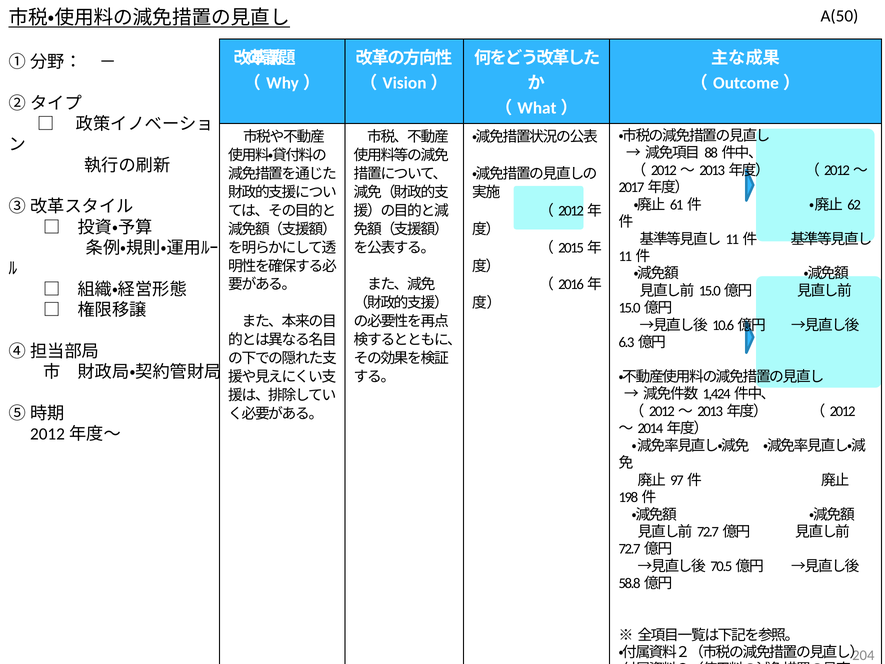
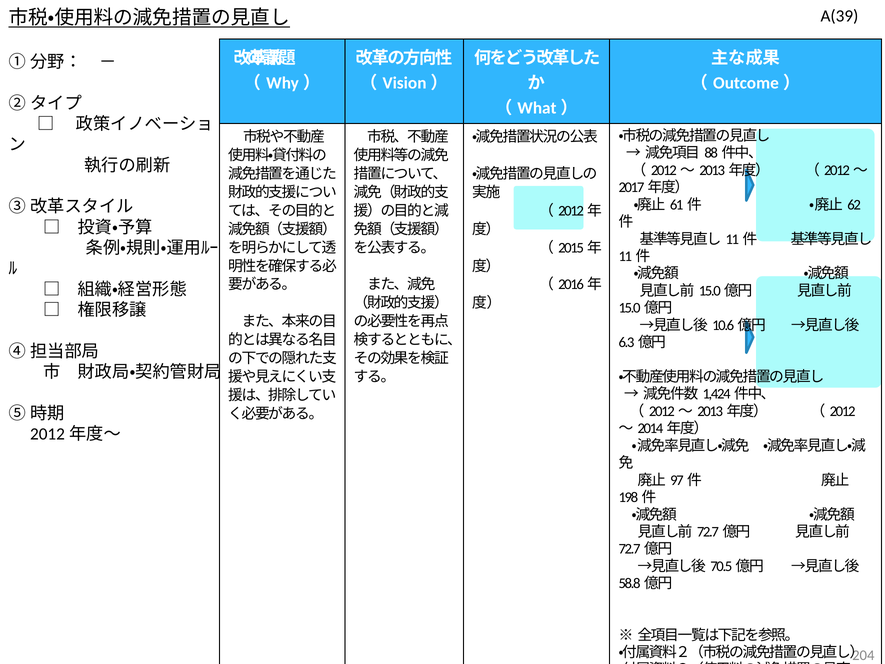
A(50: A(50 -> A(39
